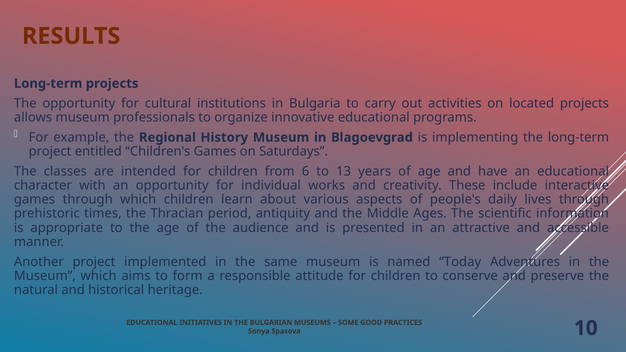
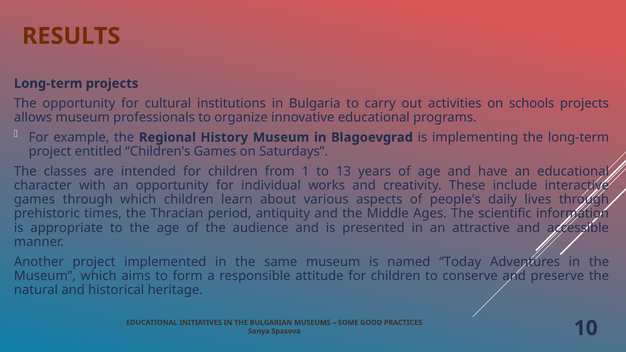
located: located -> schools
6: 6 -> 1
